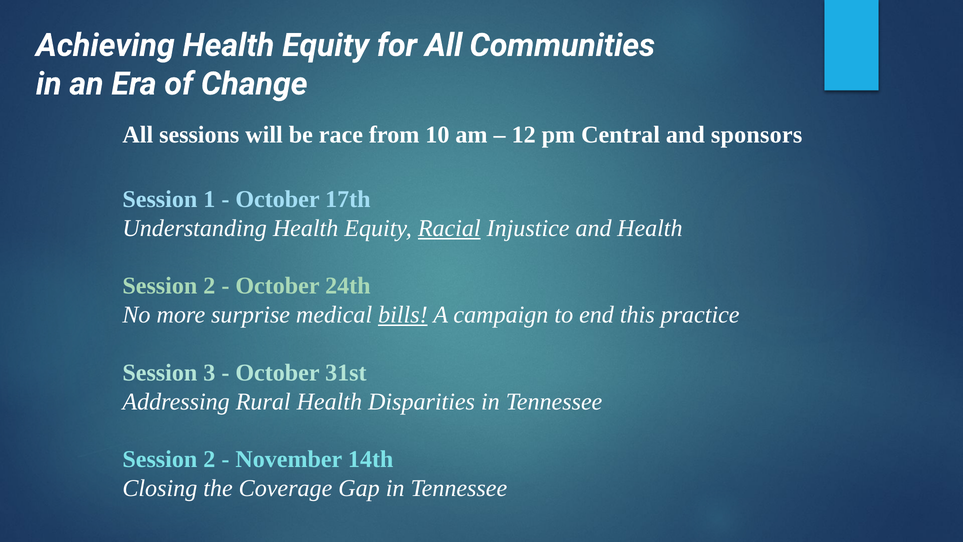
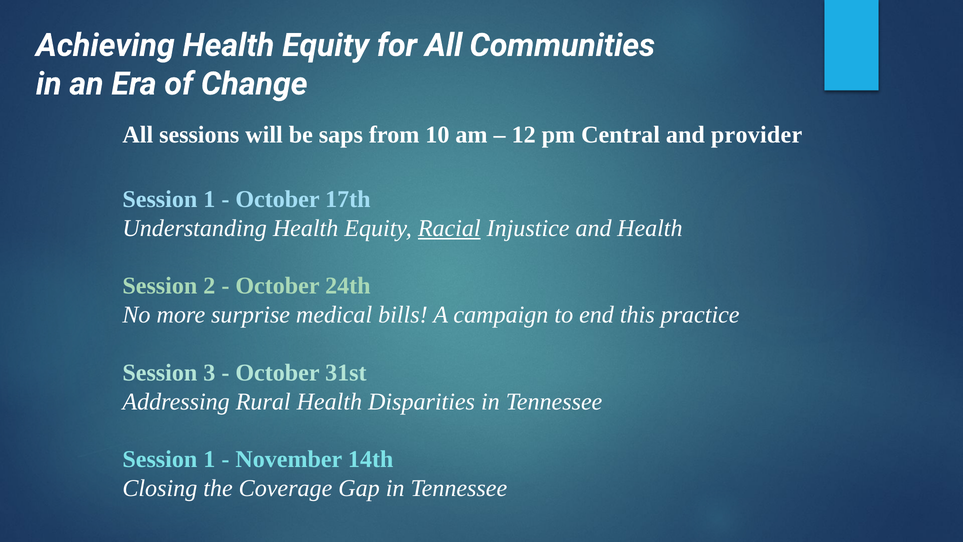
race: race -> saps
sponsors: sponsors -> provider
bills underline: present -> none
2 at (209, 459): 2 -> 1
